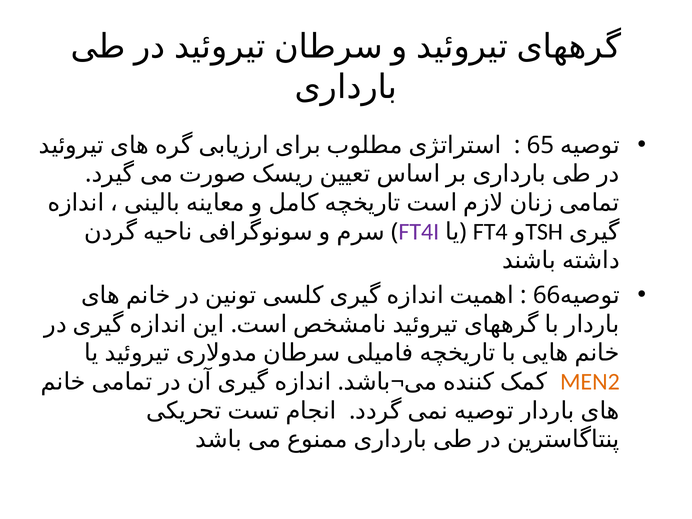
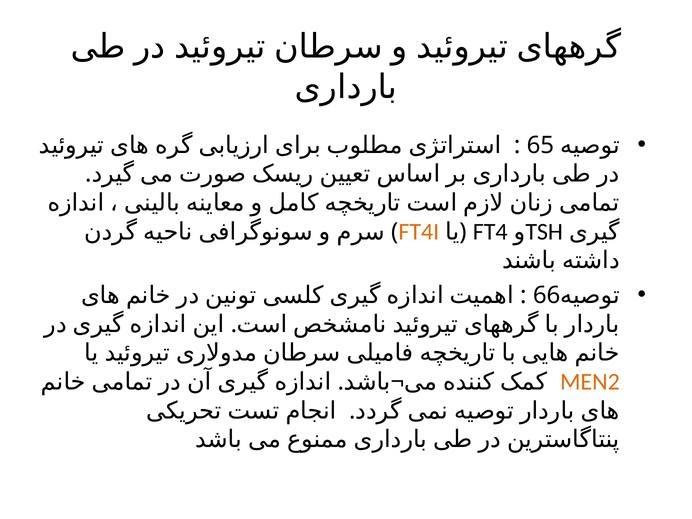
FT4I colour: purple -> orange
